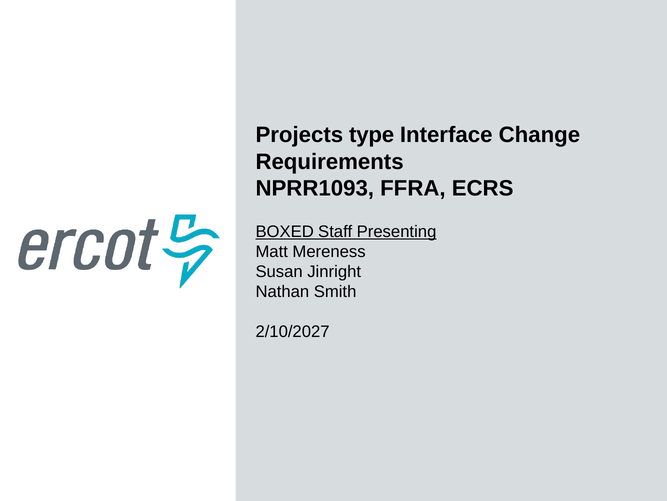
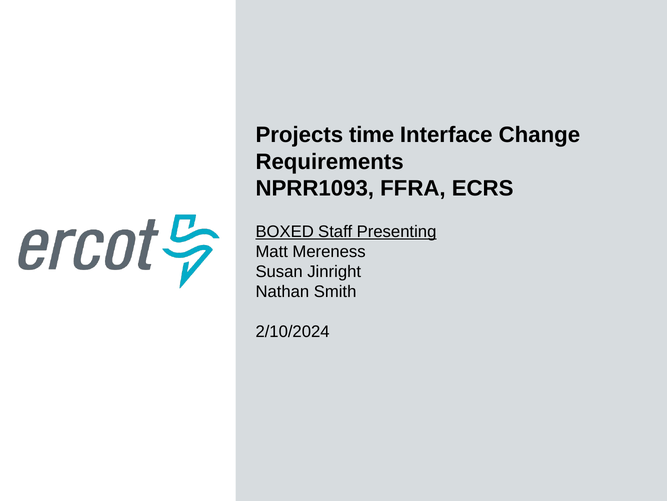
type: type -> time
2/10/2027: 2/10/2027 -> 2/10/2024
